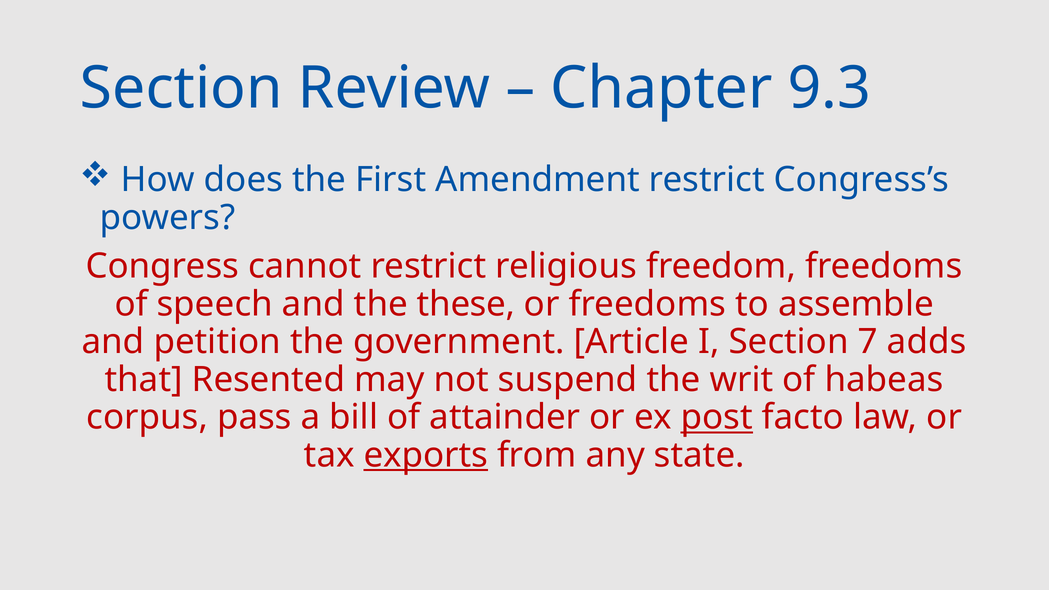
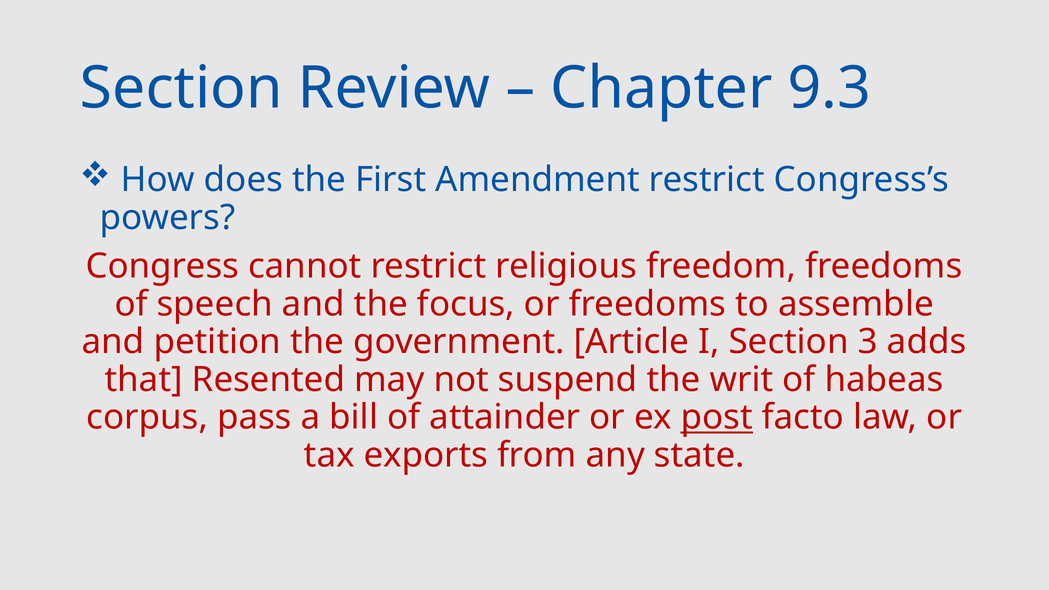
these: these -> focus
7: 7 -> 3
exports underline: present -> none
